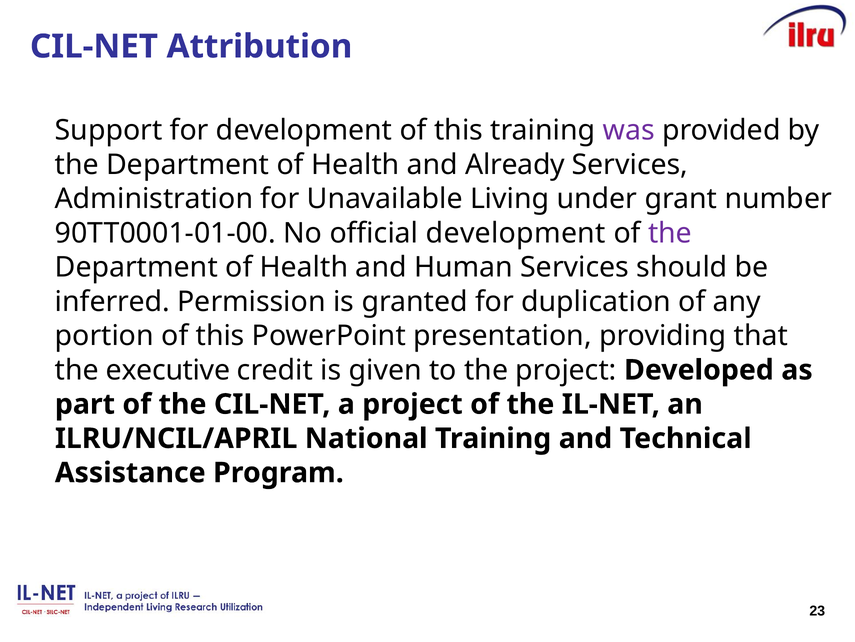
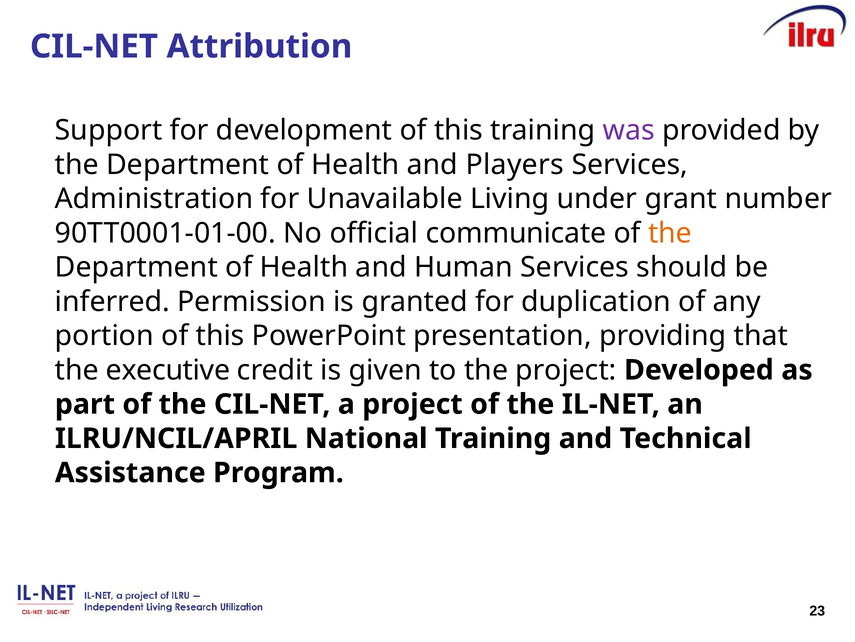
Already: Already -> Players
official development: development -> communicate
the at (670, 233) colour: purple -> orange
